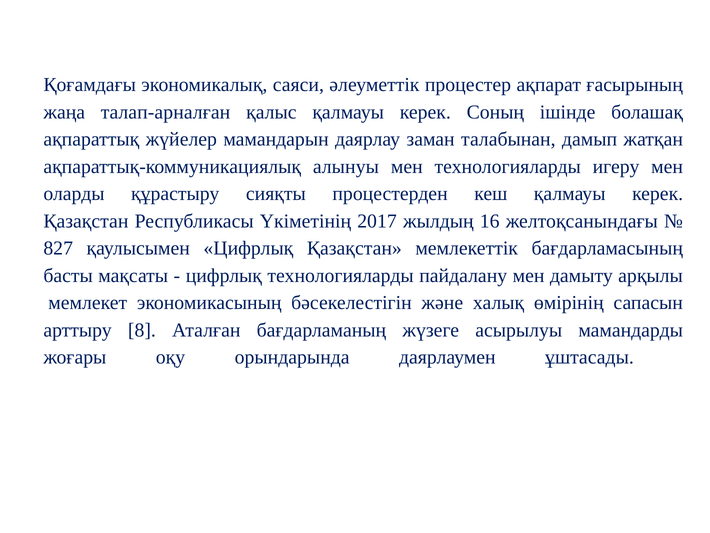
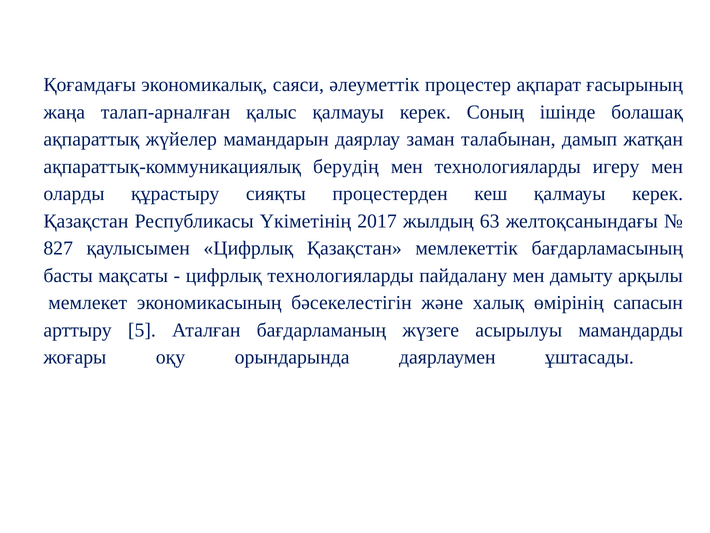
алынуы: алынуы -> берудің
16: 16 -> 63
8: 8 -> 5
